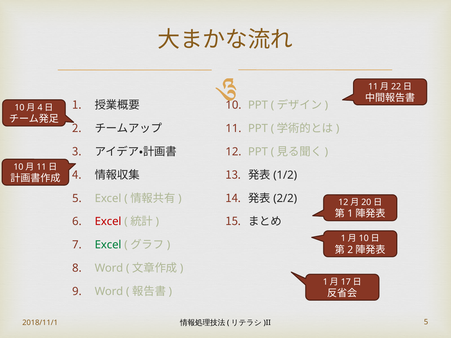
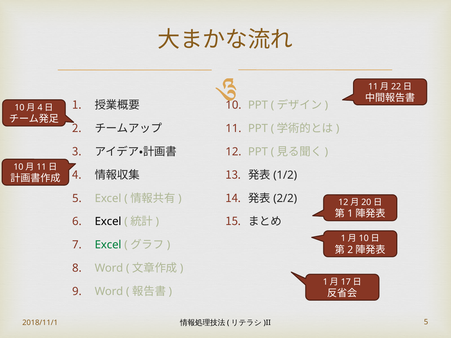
Excel at (108, 222) colour: red -> black
